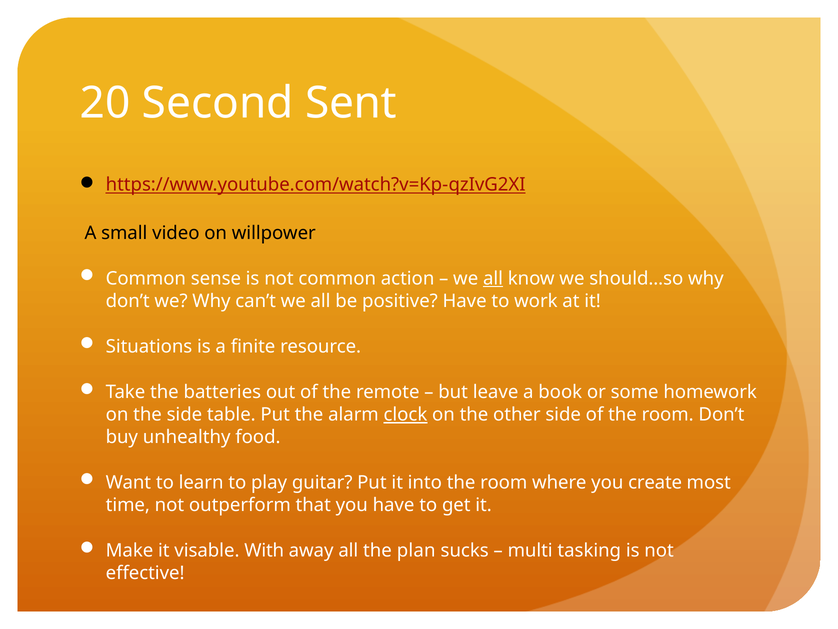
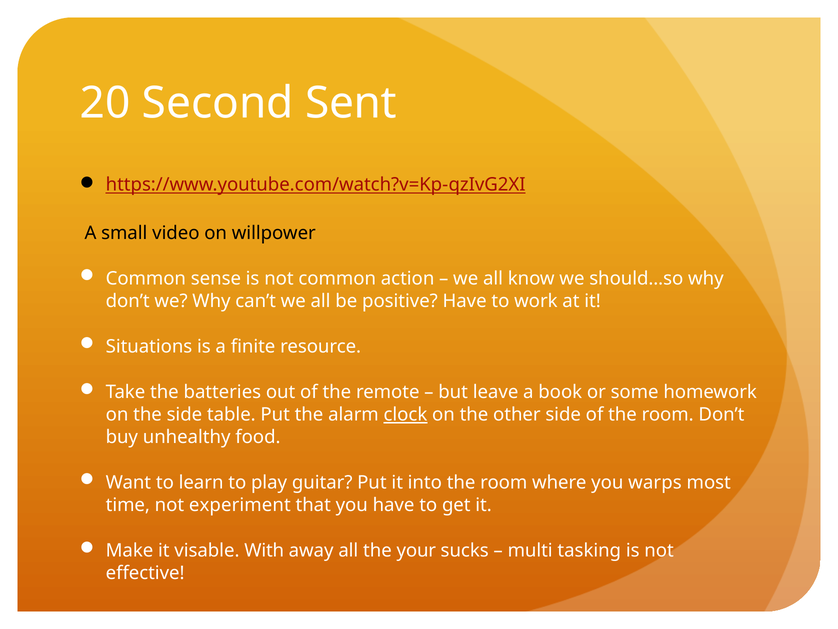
all at (493, 278) underline: present -> none
create: create -> warps
outperform: outperform -> experiment
plan: plan -> your
